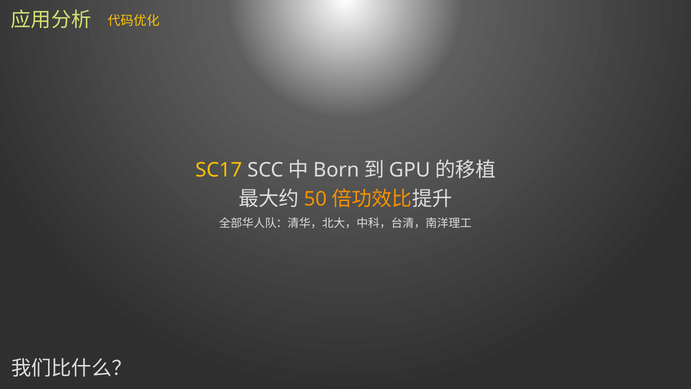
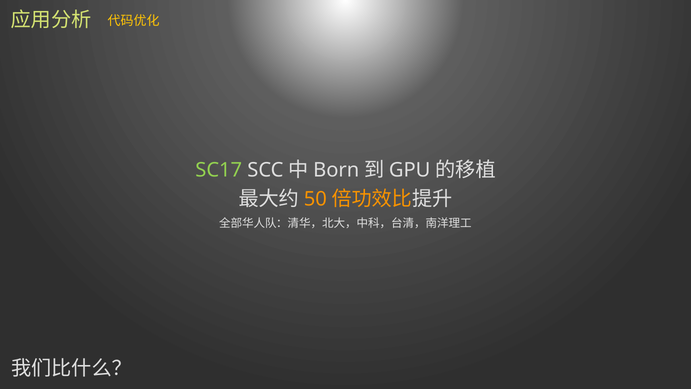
SC17 colour: yellow -> light green
